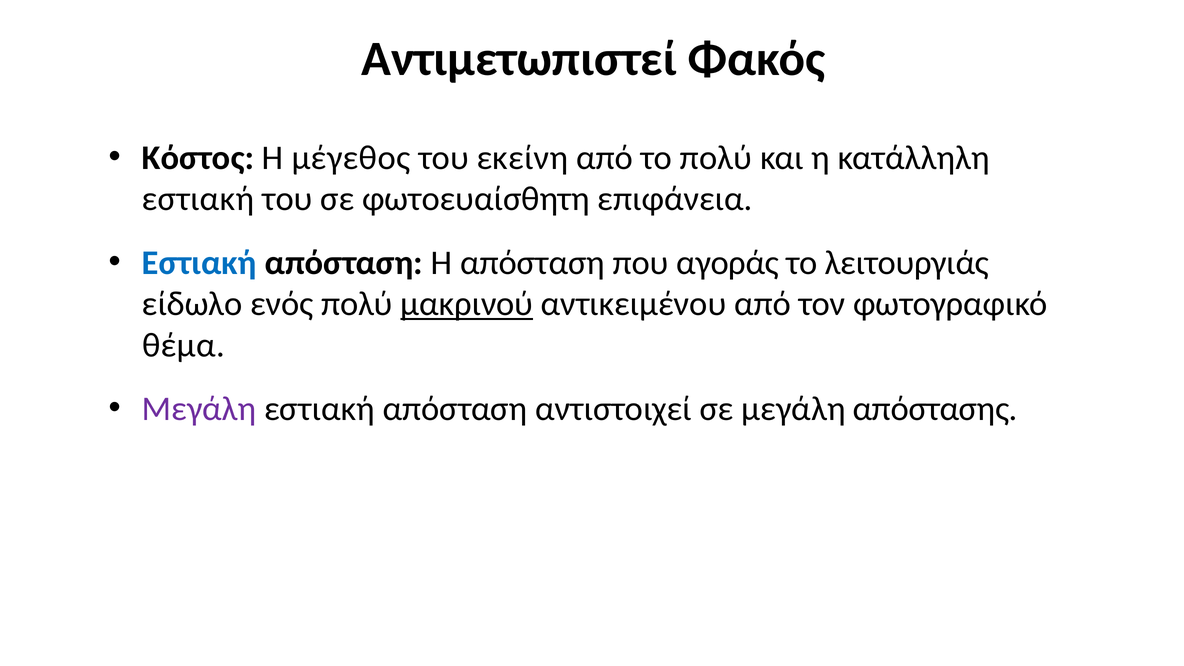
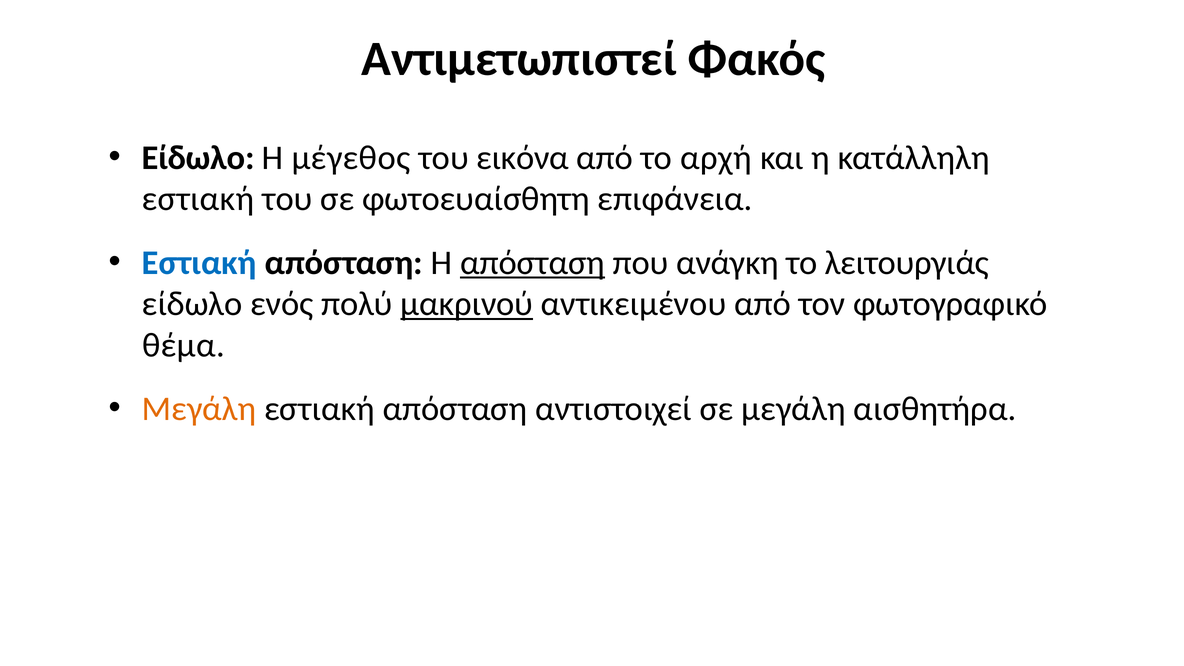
Κόστος at (198, 158): Κόστος -> Είδωλο
εκείνη: εκείνη -> εικόνα
το πολύ: πολύ -> αρχή
απόσταση at (533, 263) underline: none -> present
αγοράς: αγοράς -> ανάγκη
Μεγάλη at (199, 409) colour: purple -> orange
απόστασης: απόστασης -> αισθητήρα
